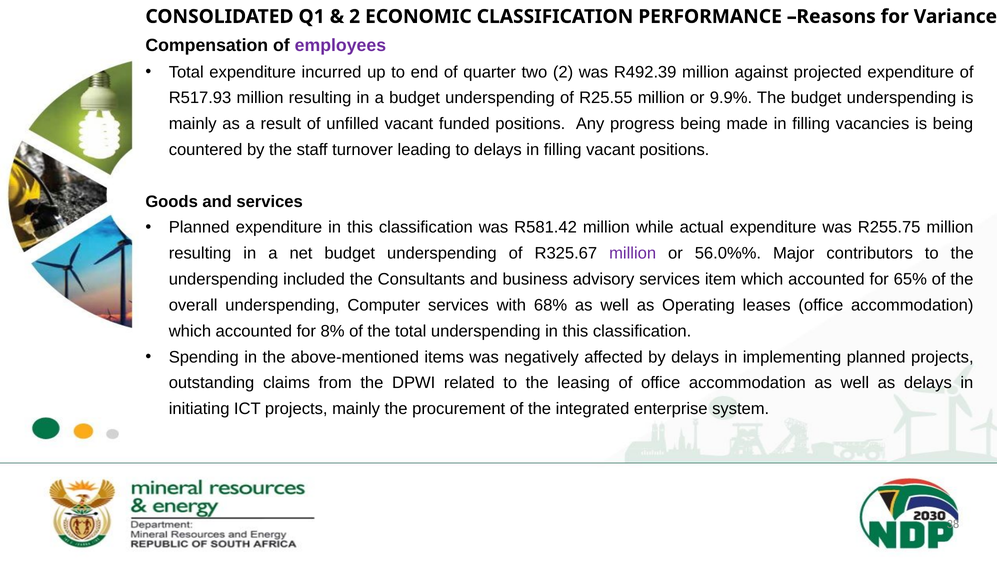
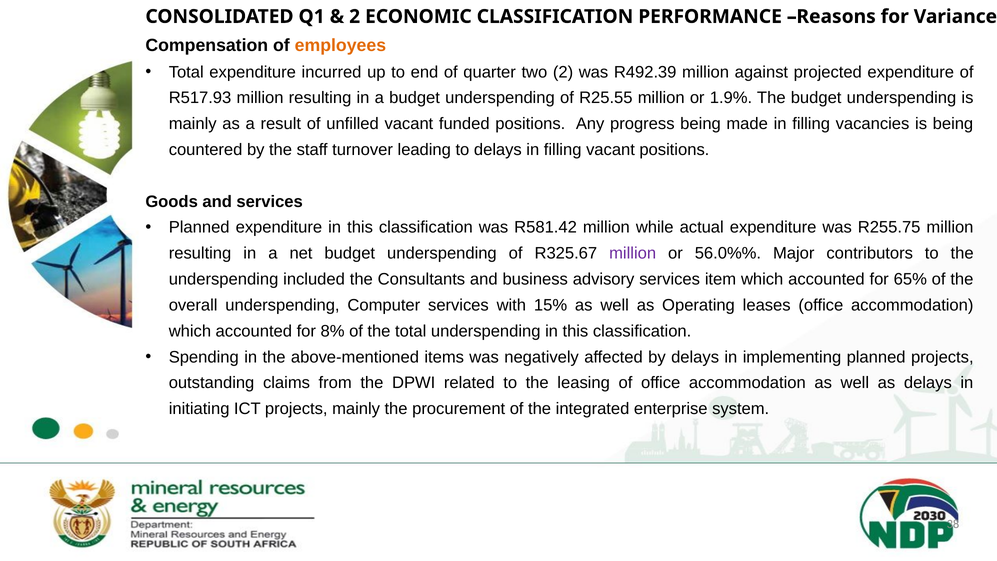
employees colour: purple -> orange
9.9%: 9.9% -> 1.9%
68%: 68% -> 15%
